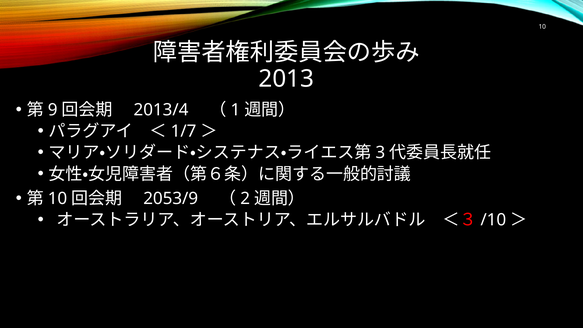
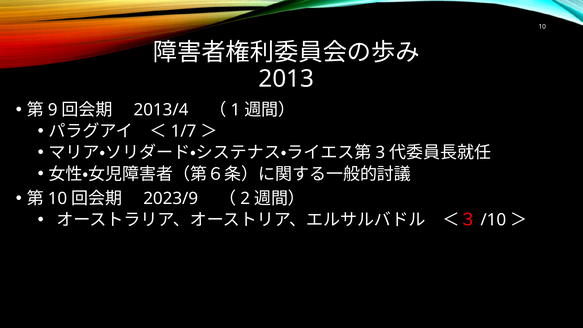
2053/9: 2053/9 -> 2023/9
